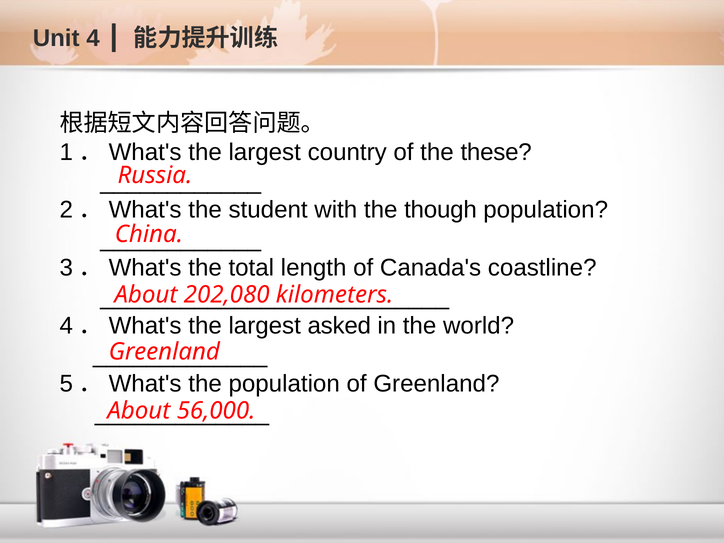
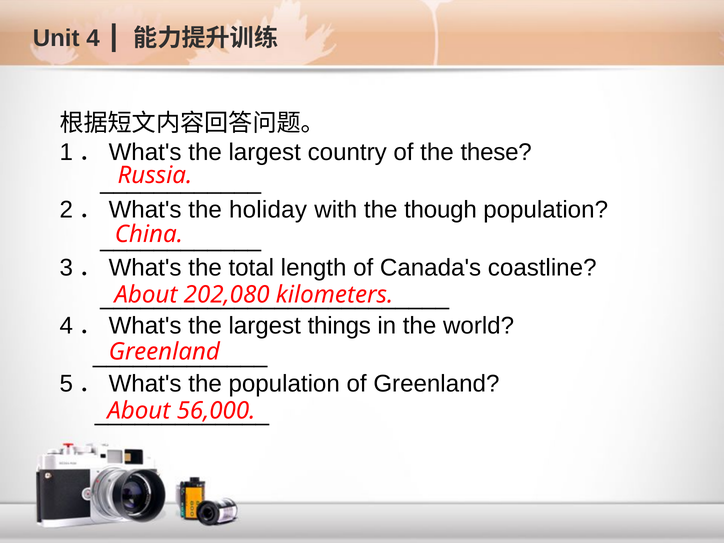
student: student -> holiday
asked: asked -> things
